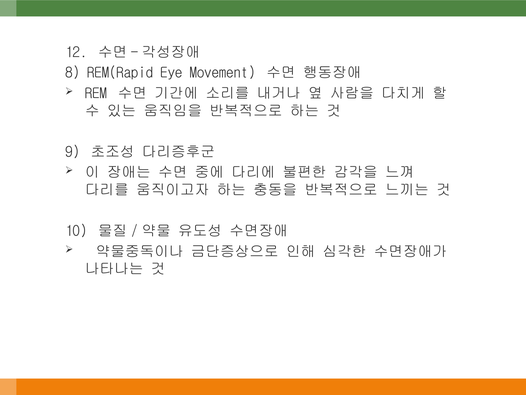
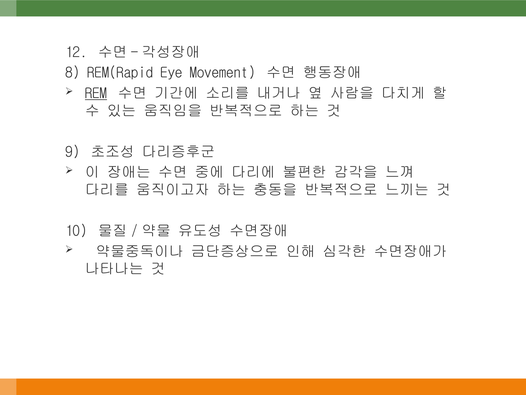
REM underline: none -> present
